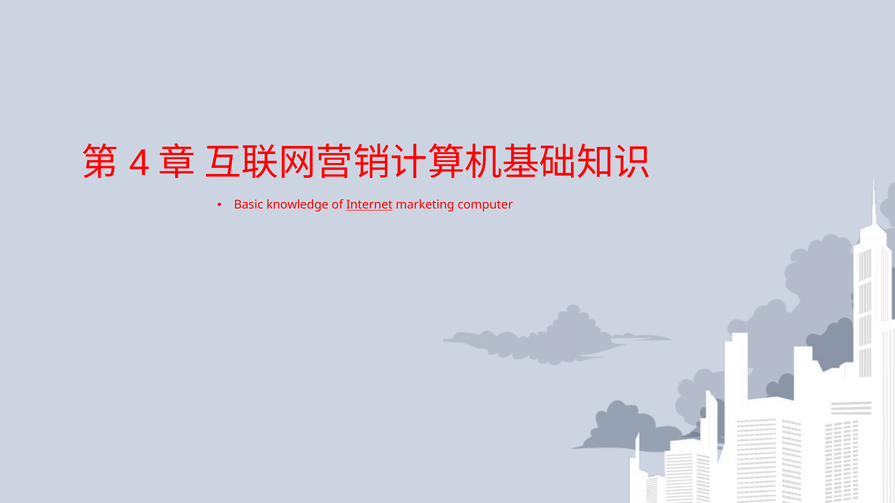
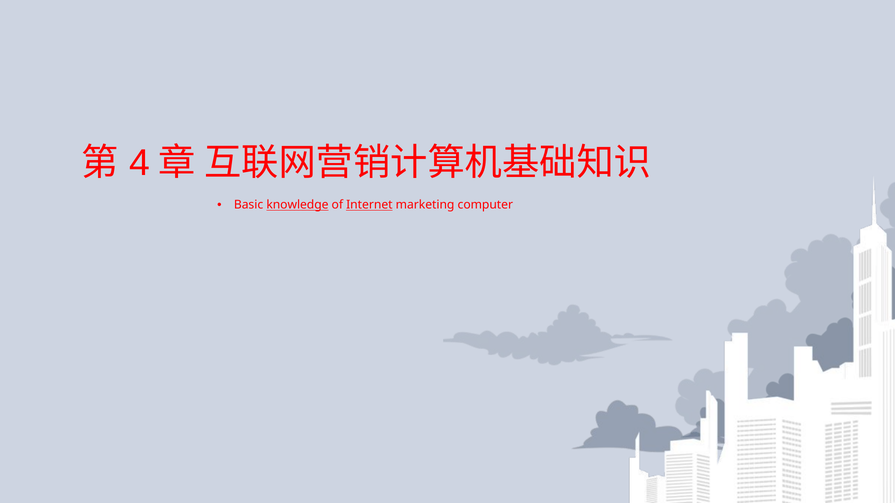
knowledge underline: none -> present
